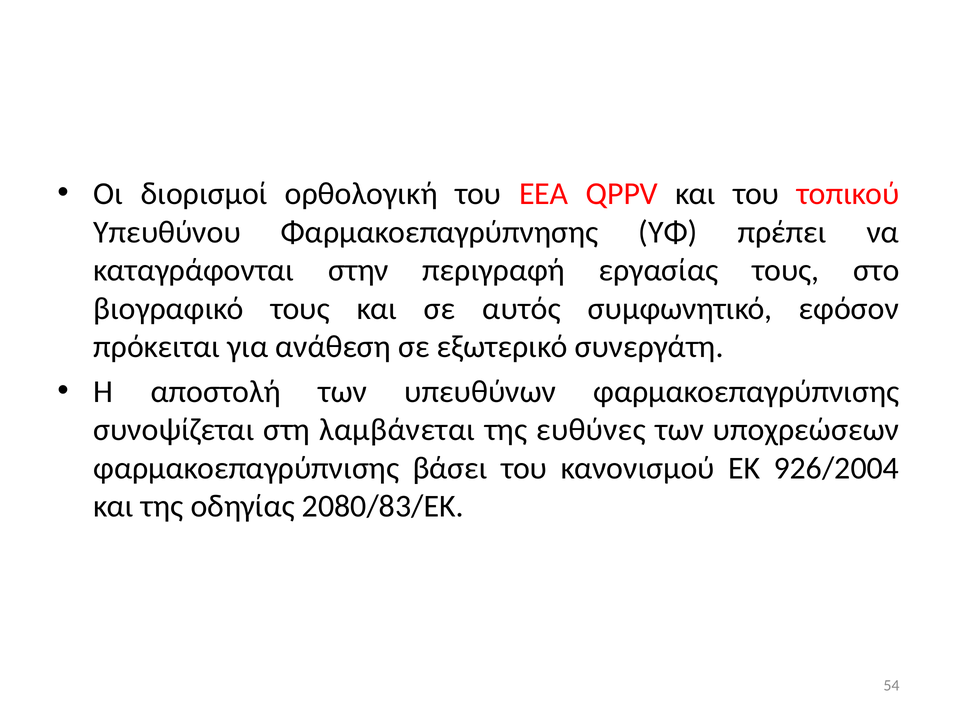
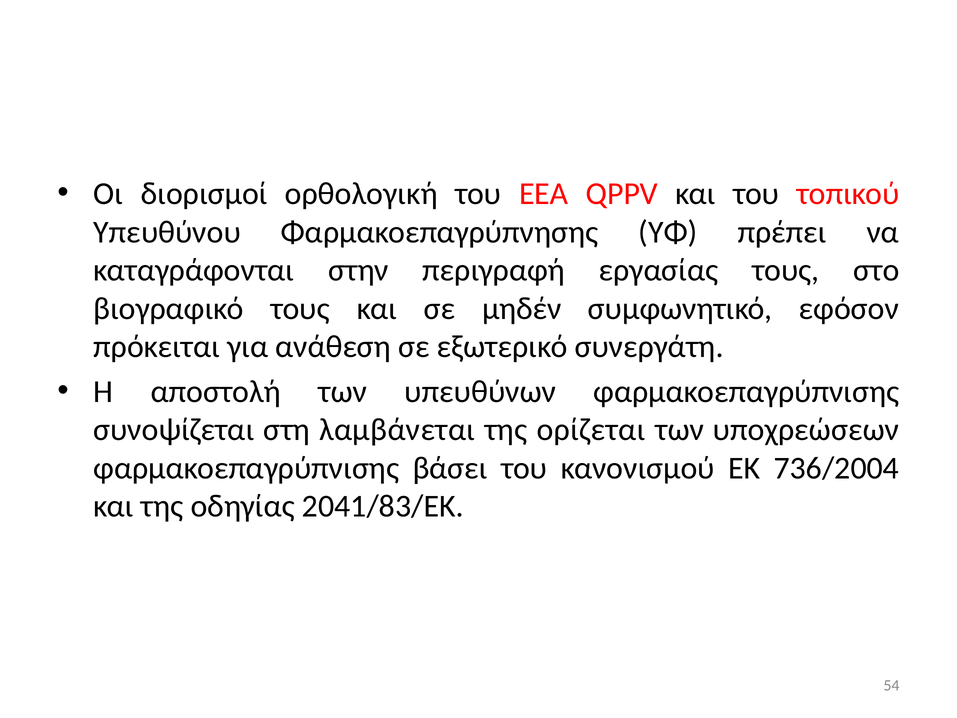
αυτός: αυτός -> μηδέν
ευθύνες: ευθύνες -> ορίζεται
926/2004: 926/2004 -> 736/2004
2080/83/ΕΚ: 2080/83/ΕΚ -> 2041/83/ΕΚ
